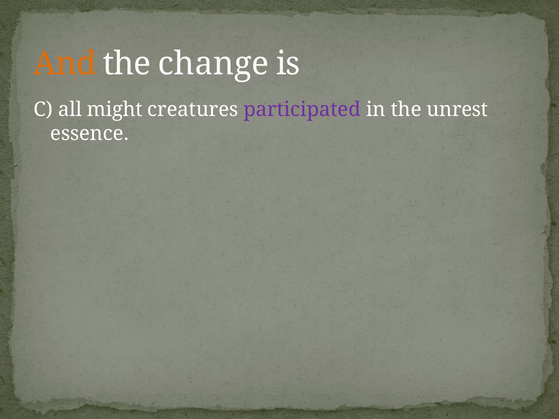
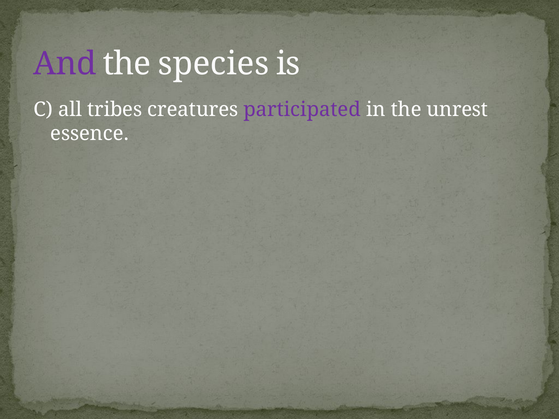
And colour: orange -> purple
change: change -> species
might: might -> tribes
